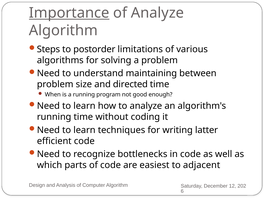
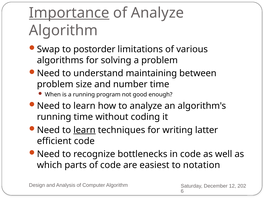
Steps: Steps -> Swap
directed: directed -> number
learn at (84, 130) underline: none -> present
adjacent: adjacent -> notation
